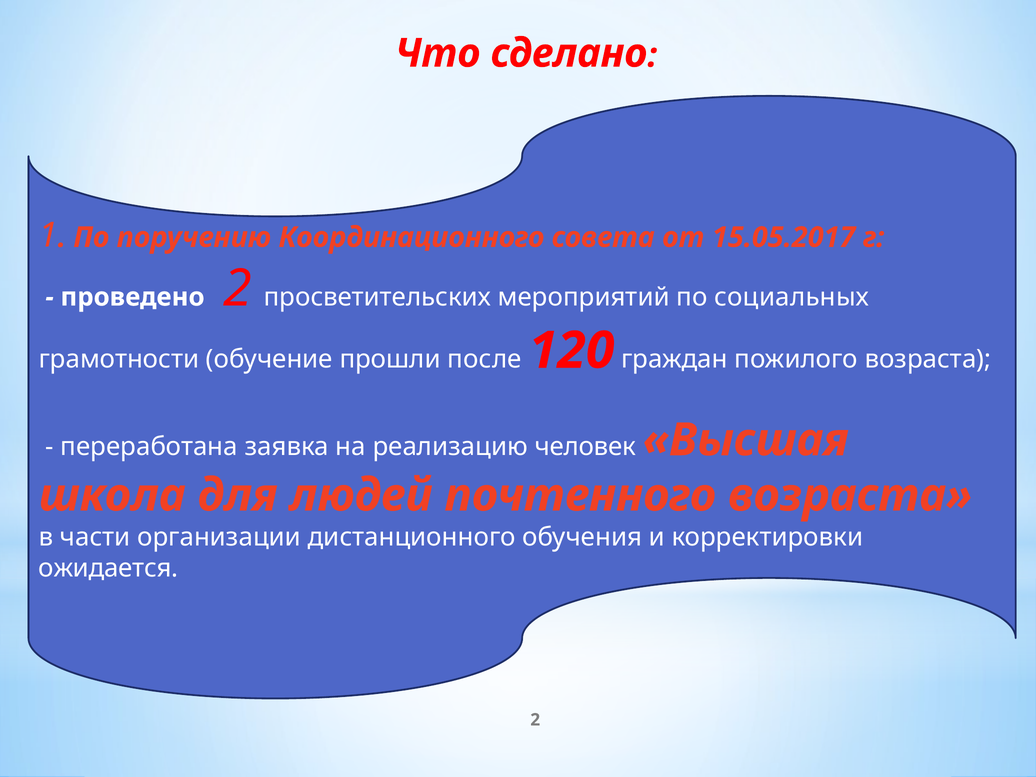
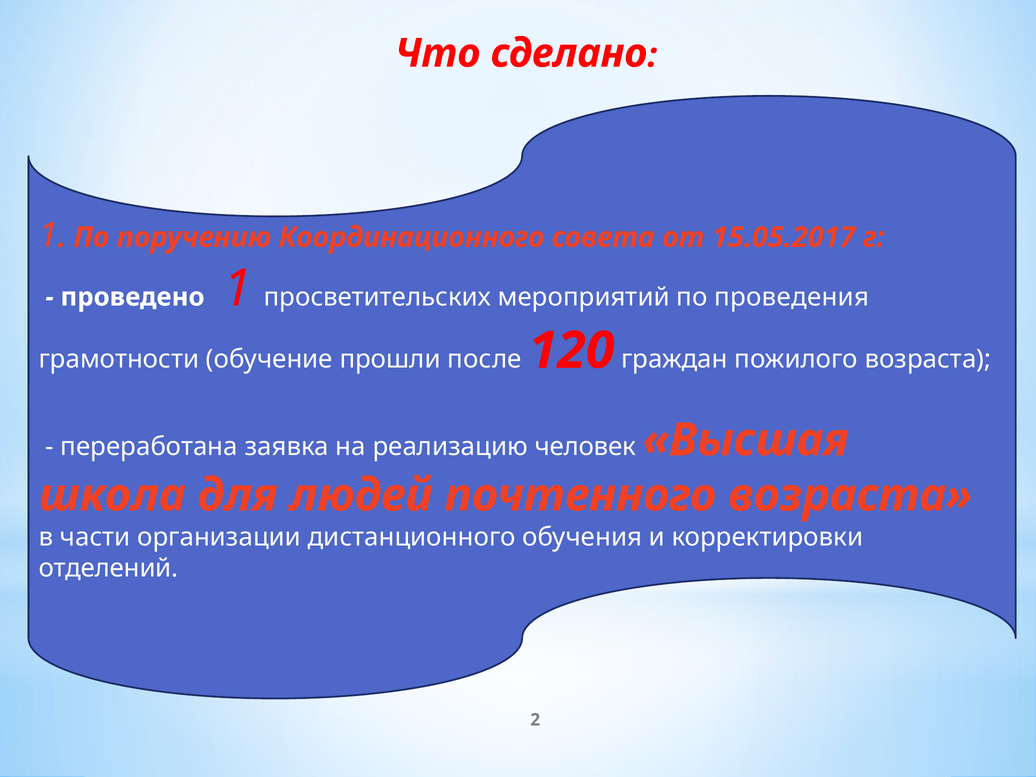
проведено 2: 2 -> 1
социальных: социальных -> проведения
ожидается: ожидается -> отделений
